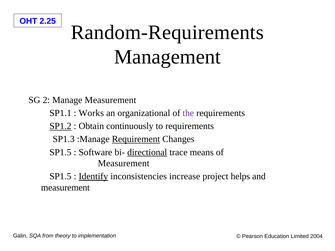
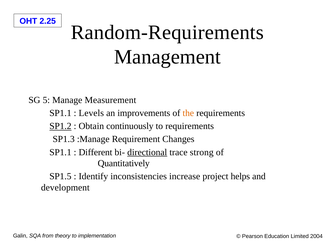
2: 2 -> 5
Works: Works -> Levels
organizational: organizational -> improvements
the colour: purple -> orange
Requirement underline: present -> none
SP1.5 at (60, 152): SP1.5 -> SP1.1
Software: Software -> Different
means: means -> strong
Measurement at (124, 164): Measurement -> Quantitatively
Identify underline: present -> none
measurement at (65, 188): measurement -> development
